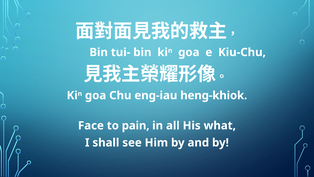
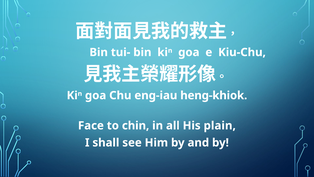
pain: pain -> chin
what: what -> plain
